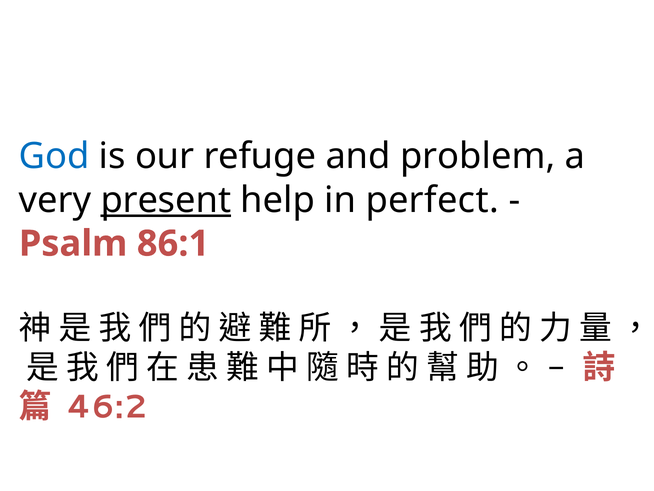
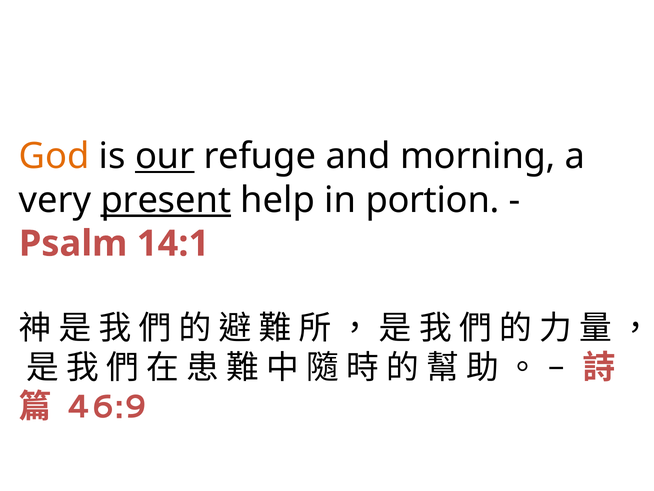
God colour: blue -> orange
our underline: none -> present
problem: problem -> morning
perfect: perfect -> portion
86:1: 86:1 -> 14:1
46:2: 46:2 -> 46:9
